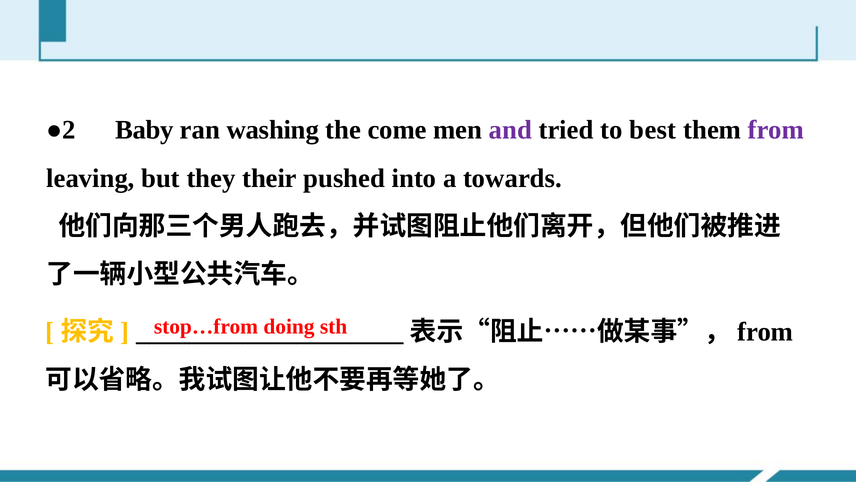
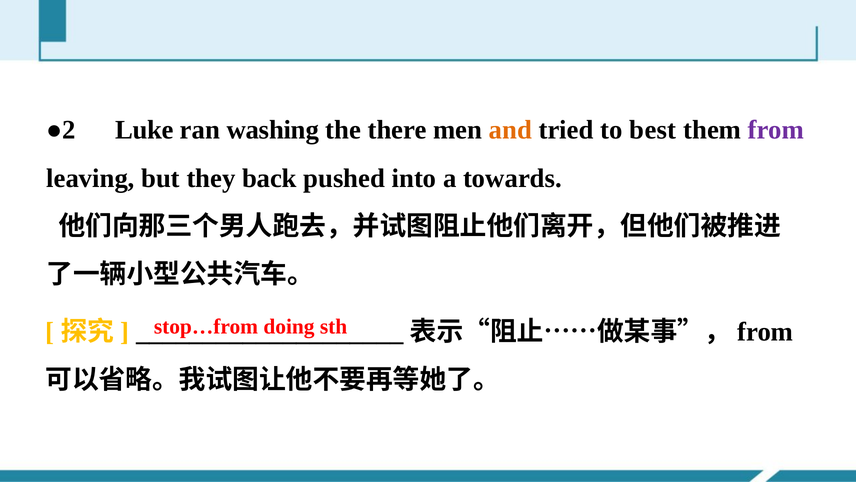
Baby: Baby -> Luke
come: come -> there
and colour: purple -> orange
their: their -> back
